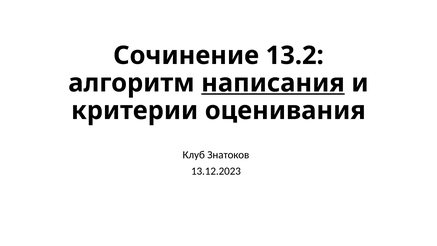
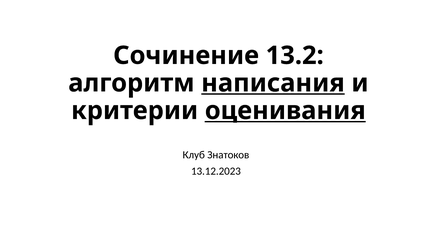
оценивания underline: none -> present
